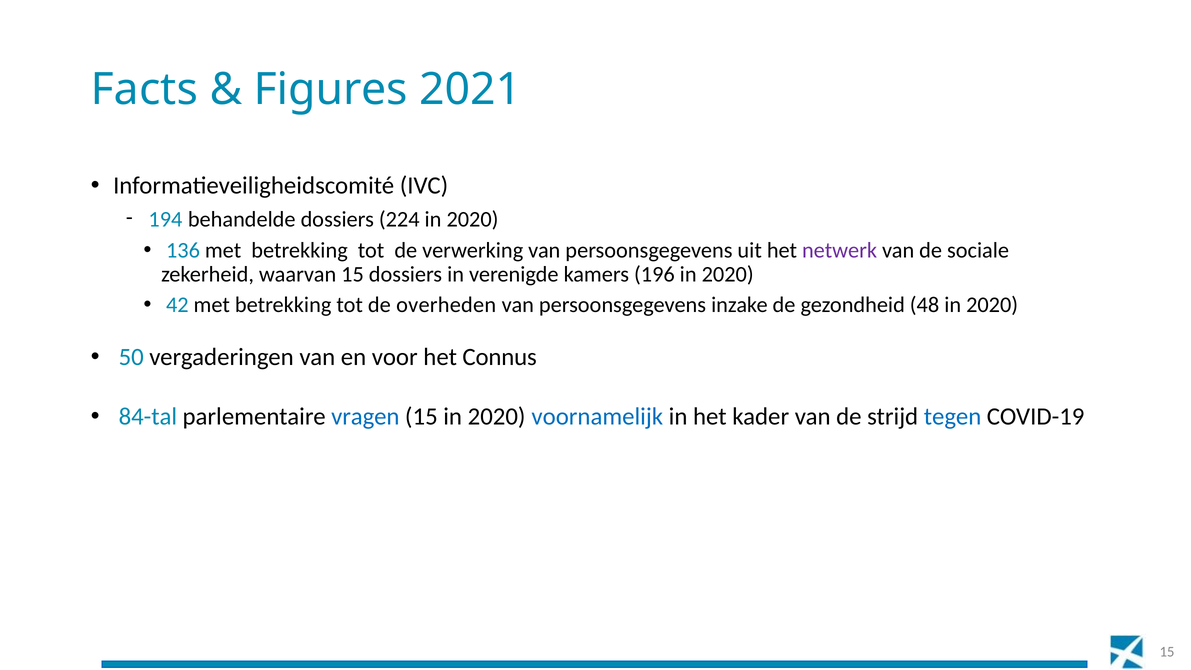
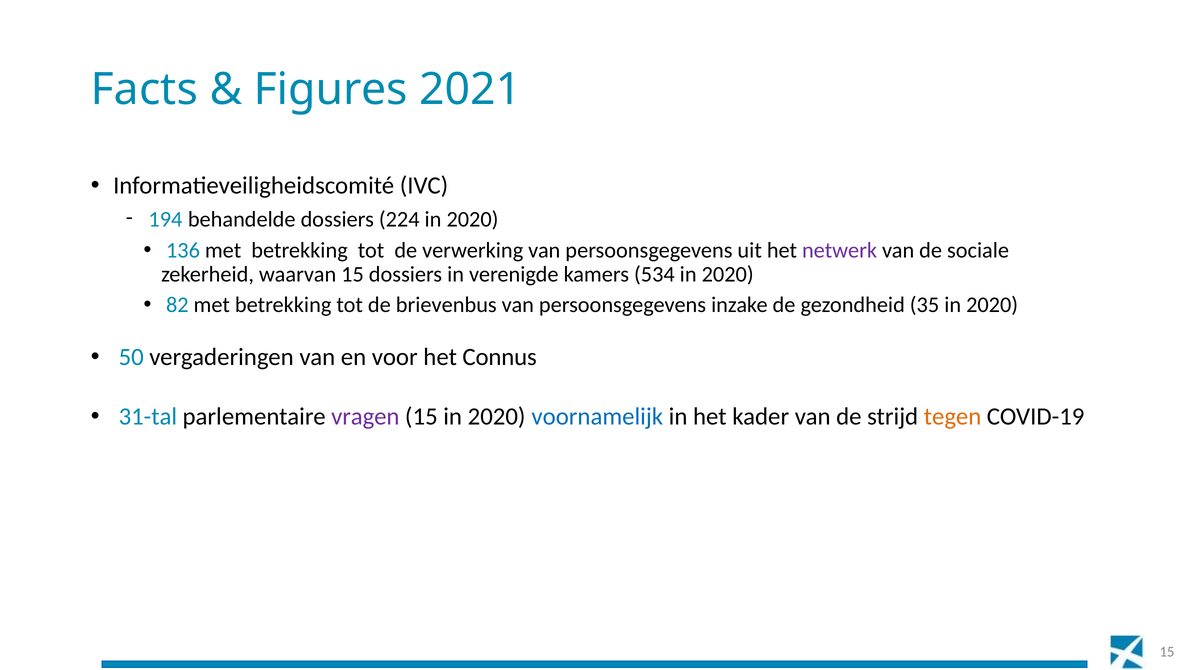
196: 196 -> 534
42: 42 -> 82
overheden: overheden -> brievenbus
48: 48 -> 35
84-tal: 84-tal -> 31-tal
vragen colour: blue -> purple
tegen colour: blue -> orange
